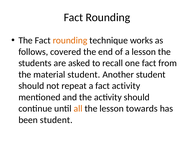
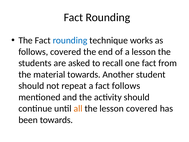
rounding at (70, 40) colour: orange -> blue
material student: student -> towards
fact activity: activity -> follows
lesson towards: towards -> covered
been student: student -> towards
